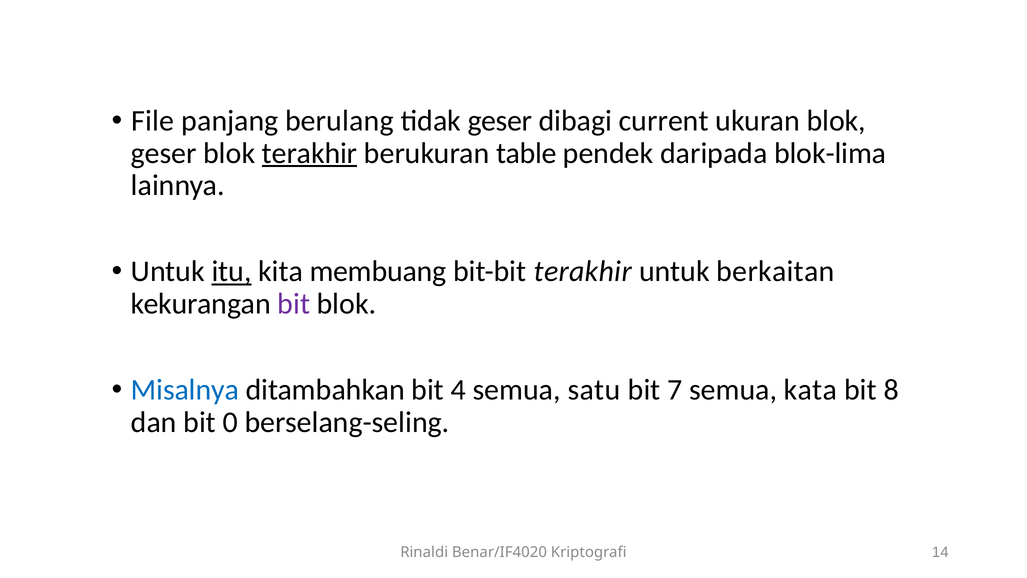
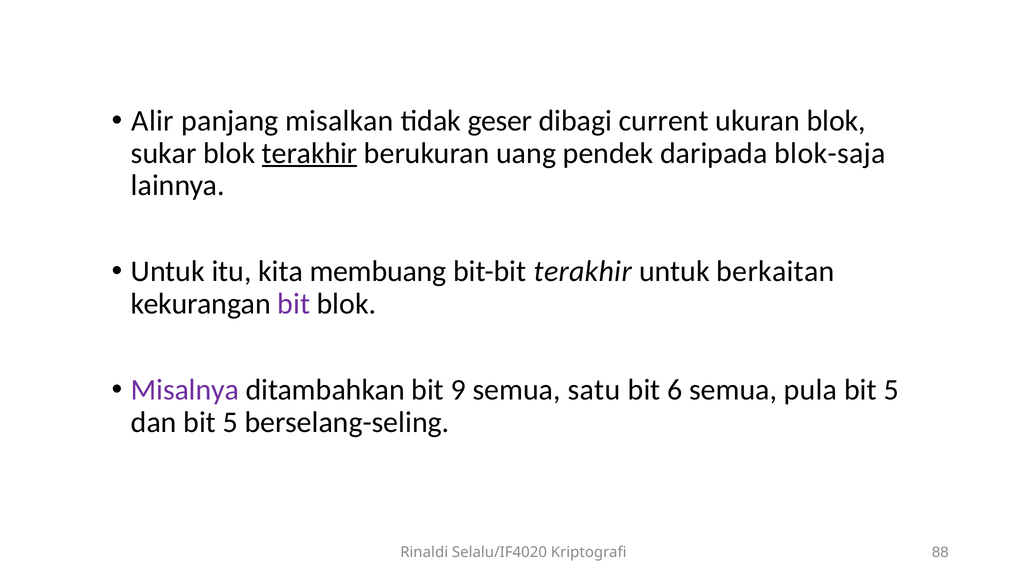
File: File -> Alir
berulang: berulang -> misalkan
geser at (164, 153): geser -> sukar
table: table -> uang
blok-lima: blok-lima -> blok-saja
itu underline: present -> none
Misalnya colour: blue -> purple
4: 4 -> 9
7: 7 -> 6
kata: kata -> pula
8 at (891, 390): 8 -> 5
dan bit 0: 0 -> 5
Benar/IF4020: Benar/IF4020 -> Selalu/IF4020
14: 14 -> 88
